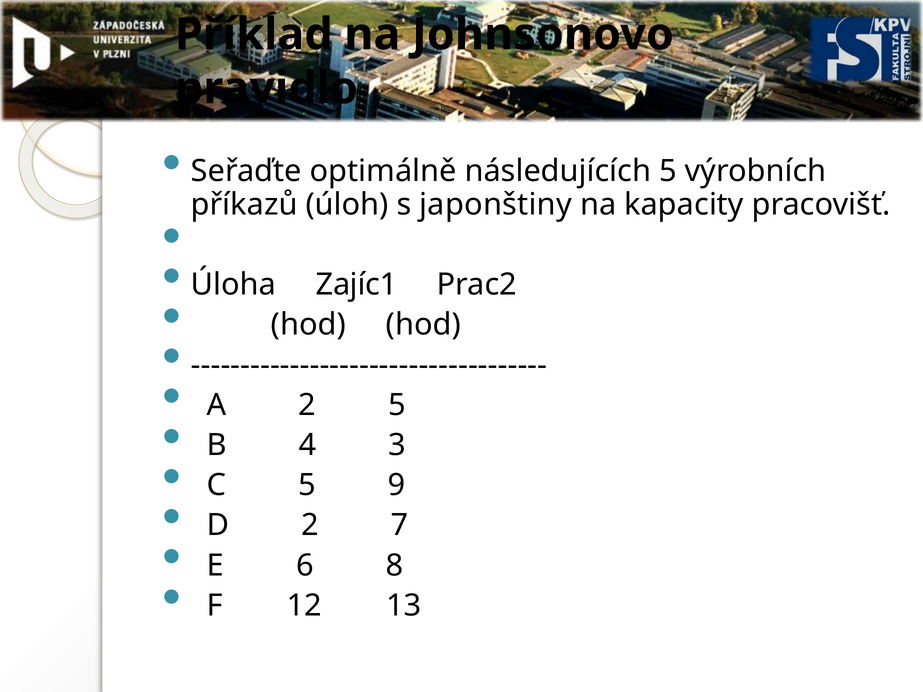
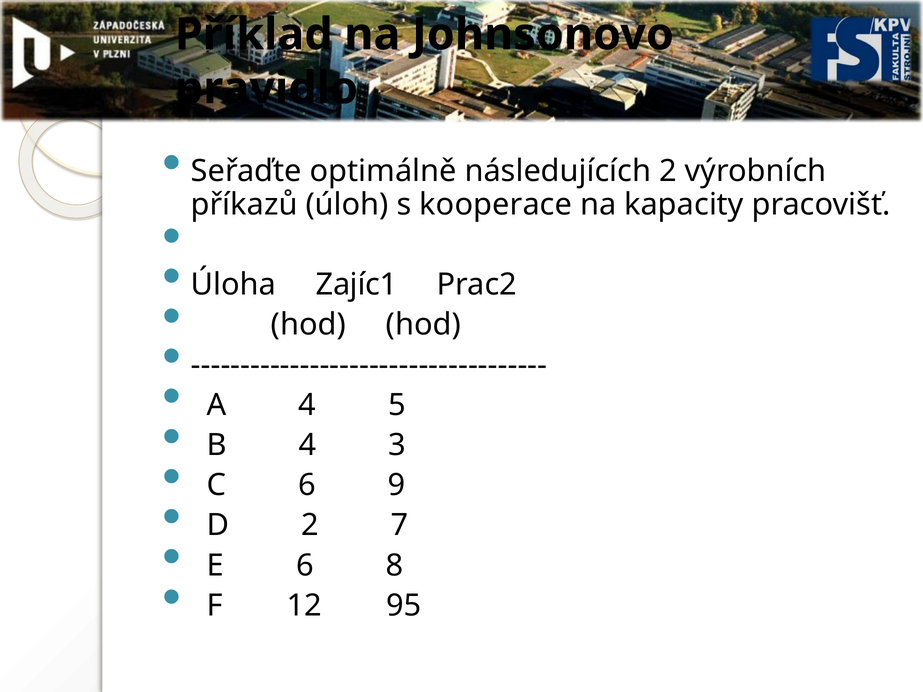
následujících 5: 5 -> 2
japonštiny: japonštiny -> kooperace
A 2: 2 -> 4
C 5: 5 -> 6
13: 13 -> 95
